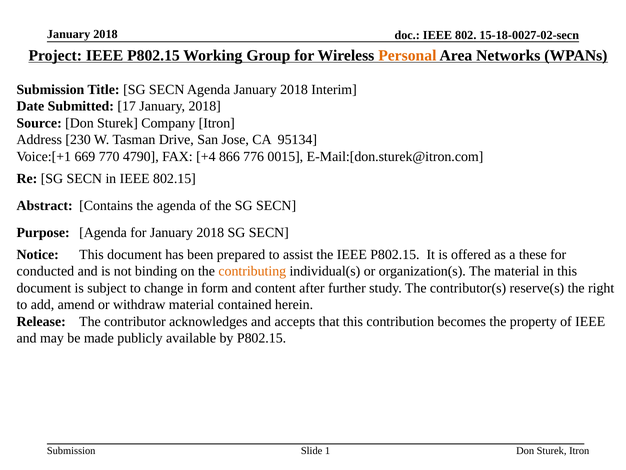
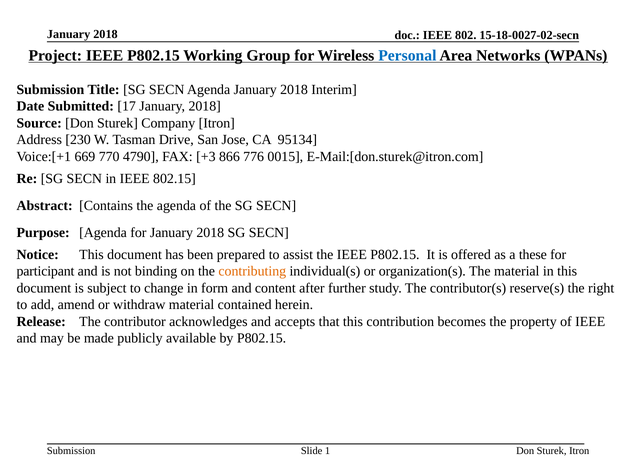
Personal colour: orange -> blue
+4: +4 -> +3
conducted: conducted -> participant
